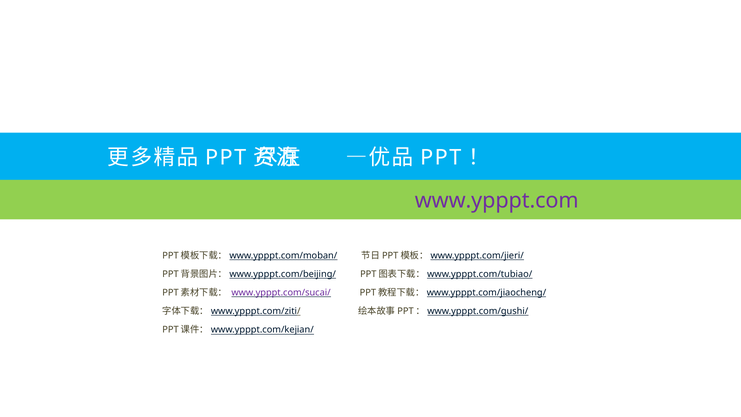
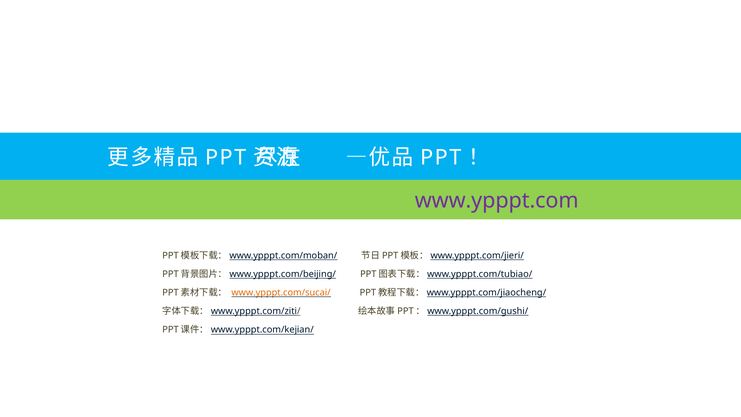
www.ypppt.com/sucai/ colour: purple -> orange
